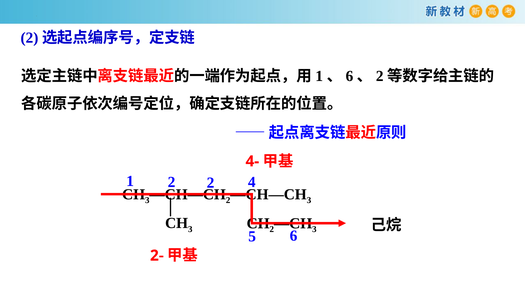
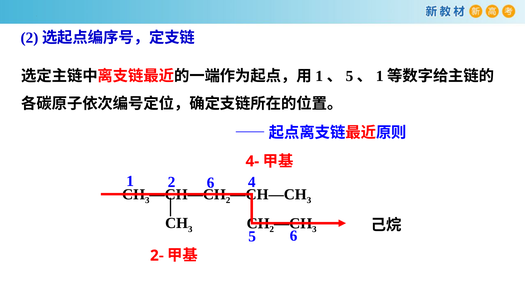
6 at (349, 76): 6 -> 5
2 at (380, 76): 2 -> 1
2 2: 2 -> 6
